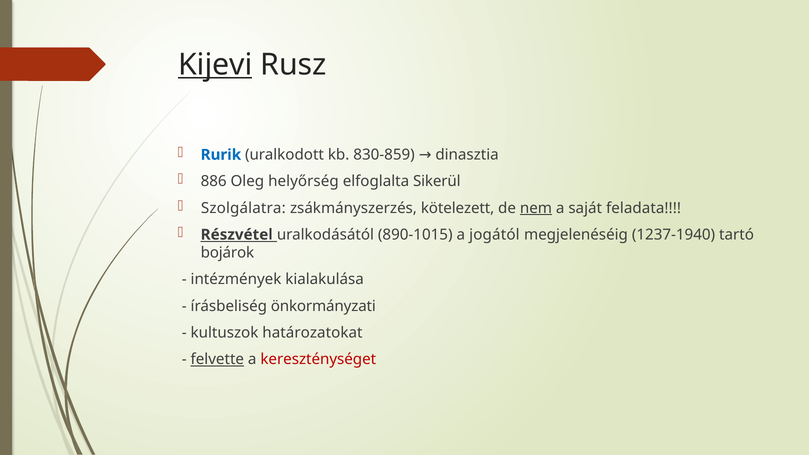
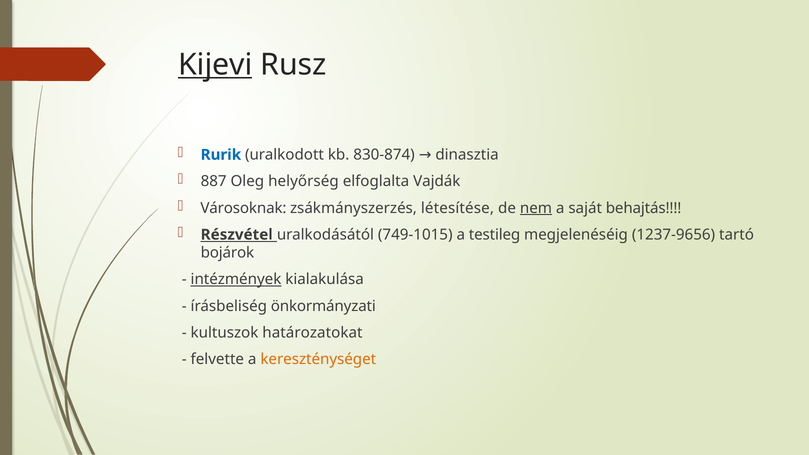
830-859: 830-859 -> 830-874
886: 886 -> 887
Sikerül: Sikerül -> Vajdák
Szolgálatra: Szolgálatra -> Városoknak
kötelezett: kötelezett -> létesítése
feladata: feladata -> behajtás
890-1015: 890-1015 -> 749-1015
jogától: jogától -> testileg
1237-1940: 1237-1940 -> 1237-9656
intézmények underline: none -> present
felvette underline: present -> none
kereszténységet colour: red -> orange
